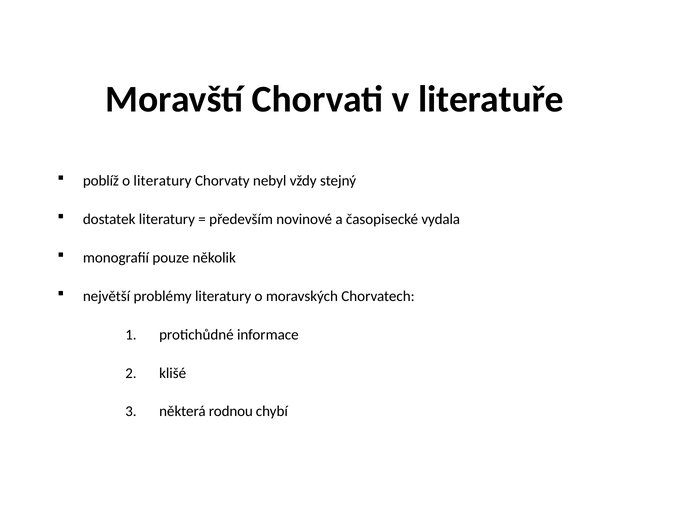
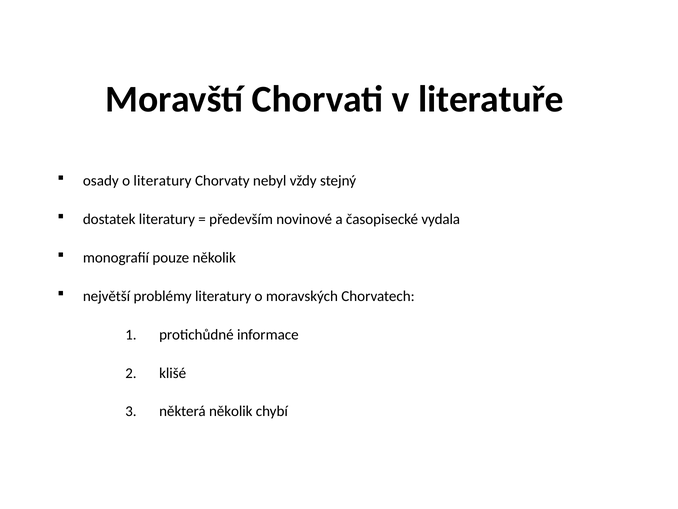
poblíž: poblíž -> osady
některá rodnou: rodnou -> několik
